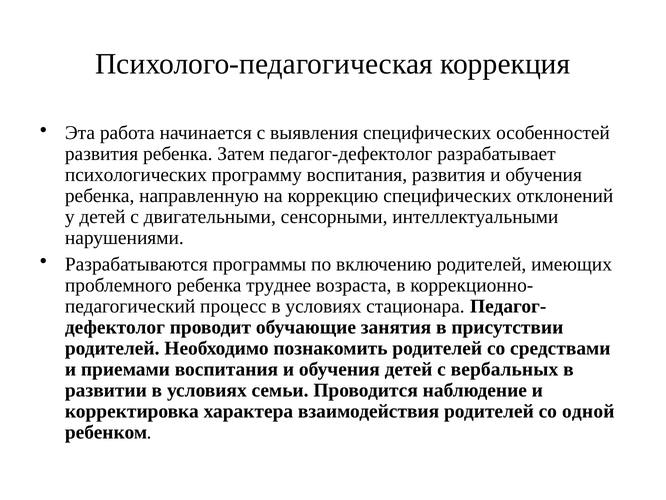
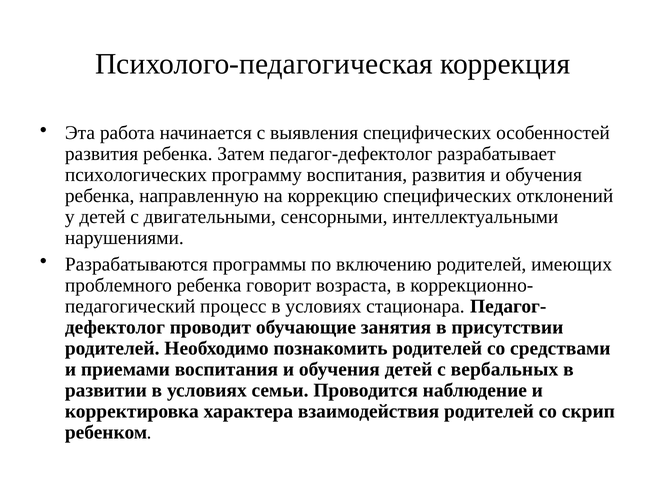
труднее: труднее -> говорит
одной: одной -> скрип
